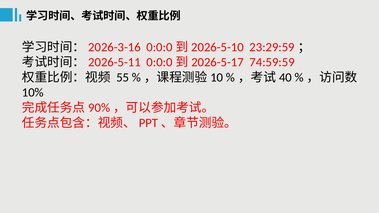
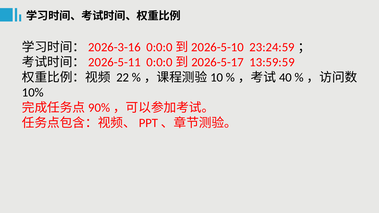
23:29:59: 23:29:59 -> 23:24:59
74:59:59: 74:59:59 -> 13:59:59
55: 55 -> 22
